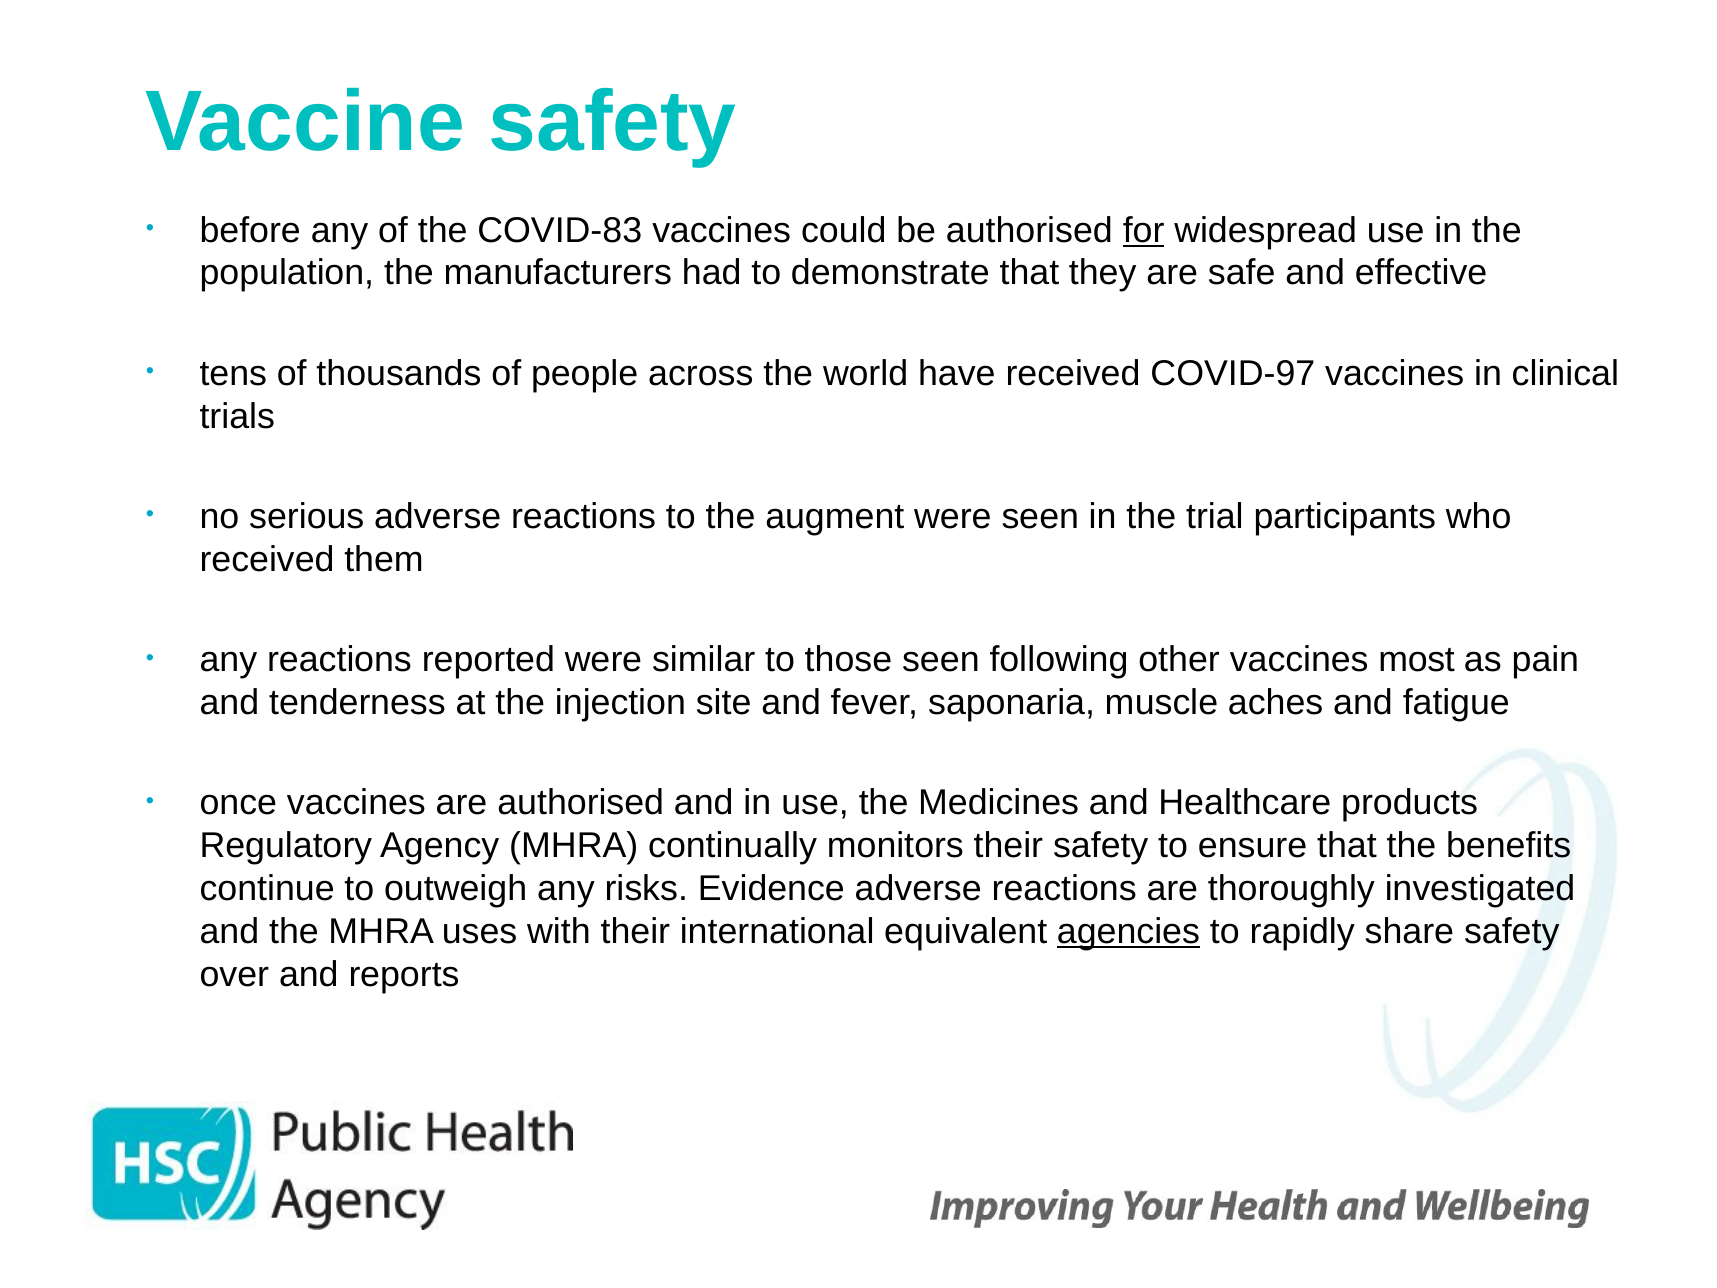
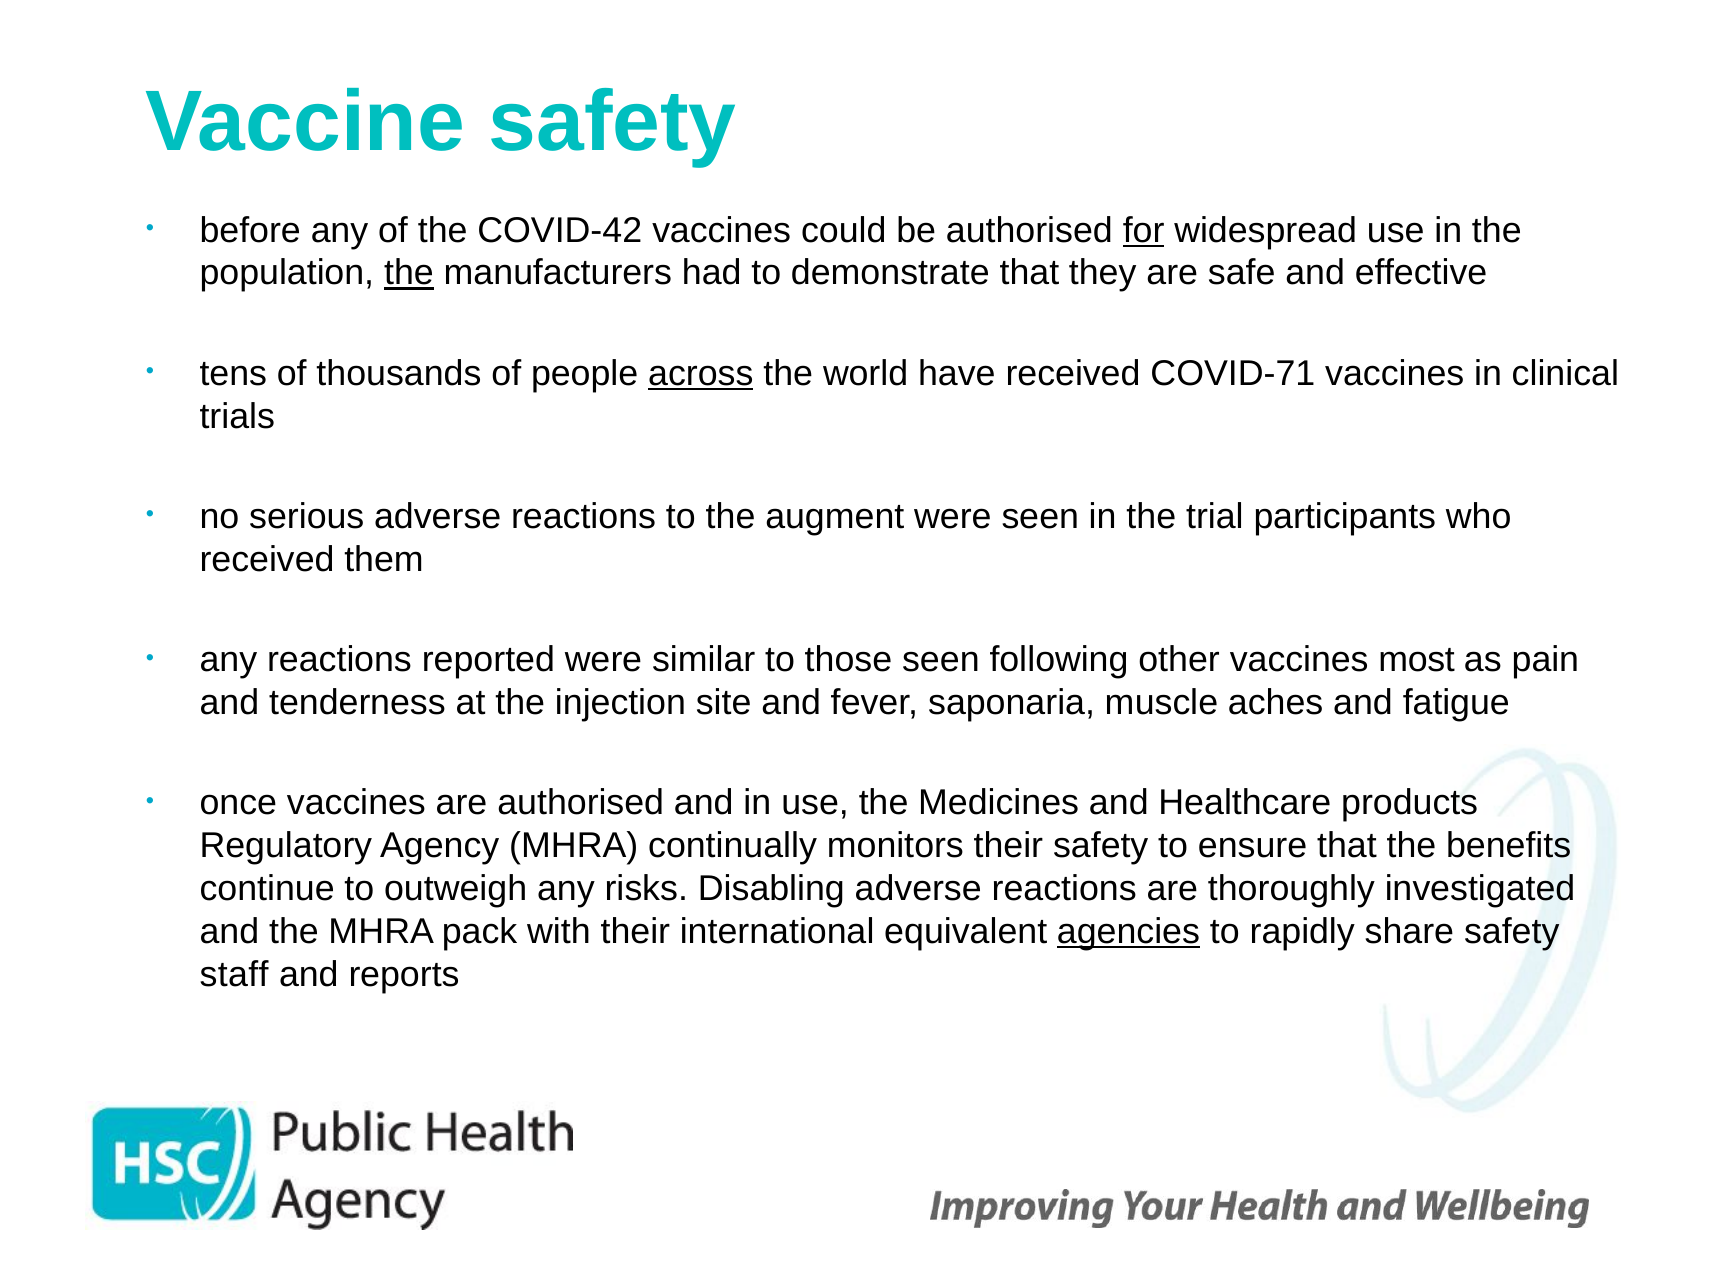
COVID-83: COVID-83 -> COVID-42
the at (409, 273) underline: none -> present
across underline: none -> present
COVID-97: COVID-97 -> COVID-71
Evidence: Evidence -> Disabling
uses: uses -> pack
over: over -> staff
